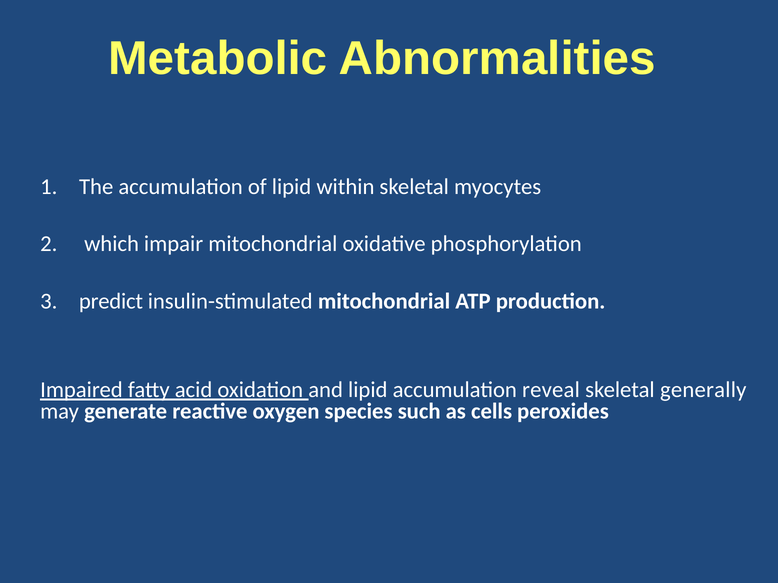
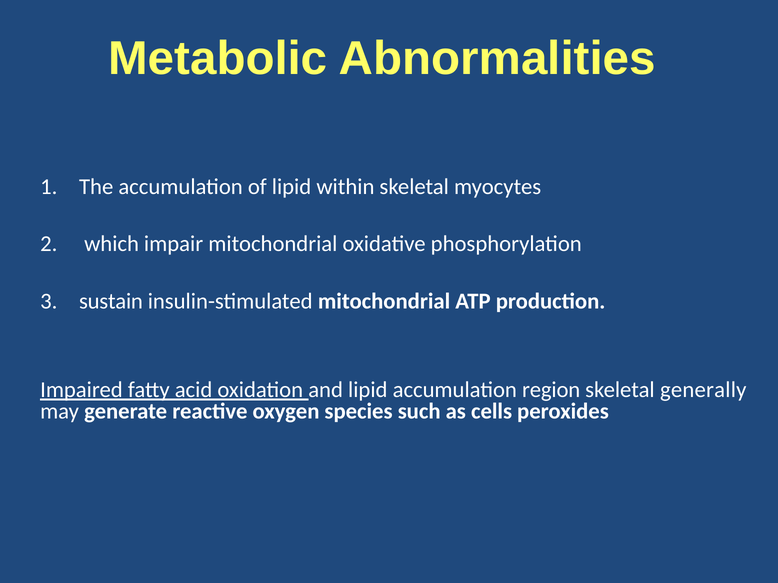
predict: predict -> sustain
reveal: reveal -> region
